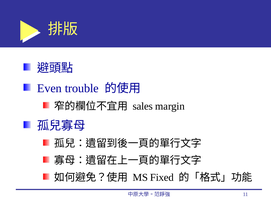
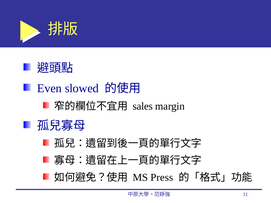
trouble: trouble -> slowed
Fixed: Fixed -> Press
